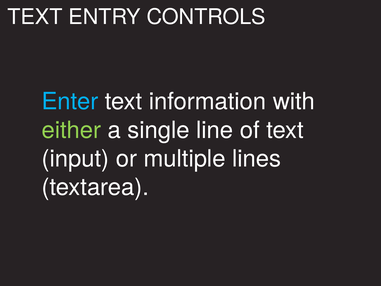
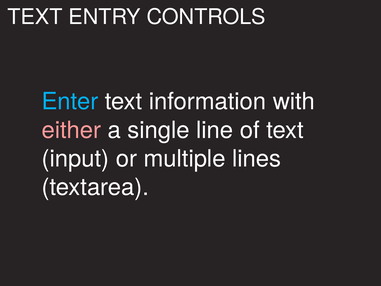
either colour: light green -> pink
